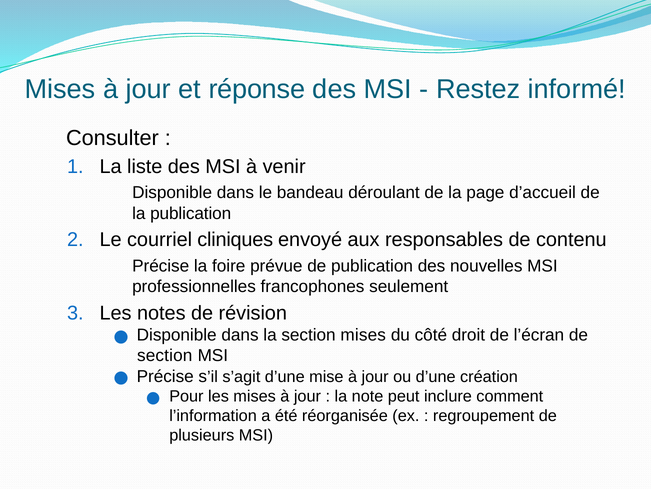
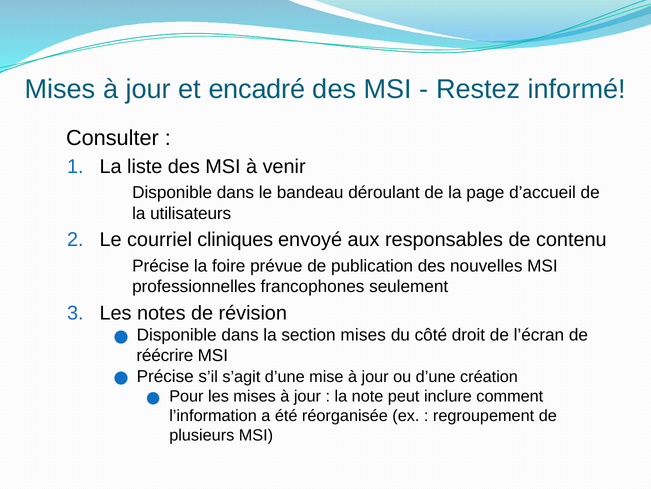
réponse: réponse -> encadré
la publication: publication -> utilisateurs
section at (165, 355): section -> réécrire
